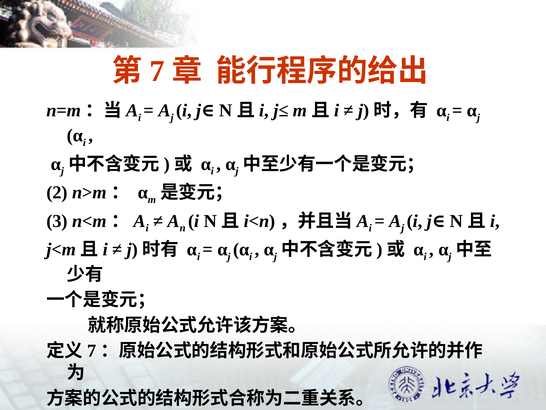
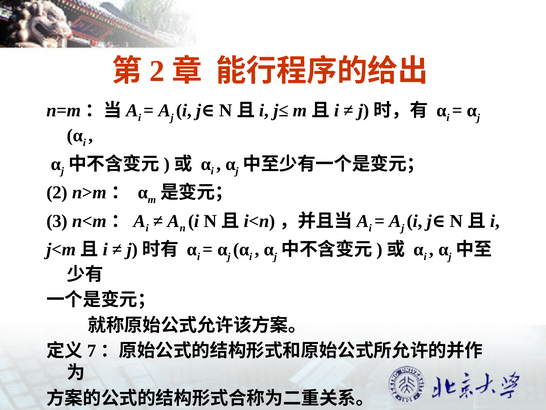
7 at (157, 71): 7 -> 2
